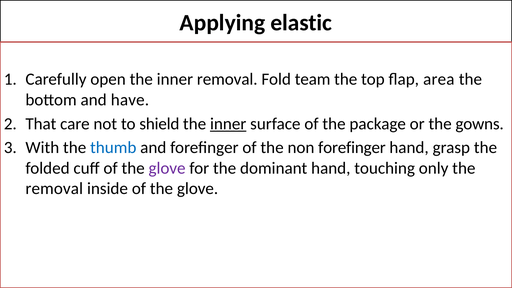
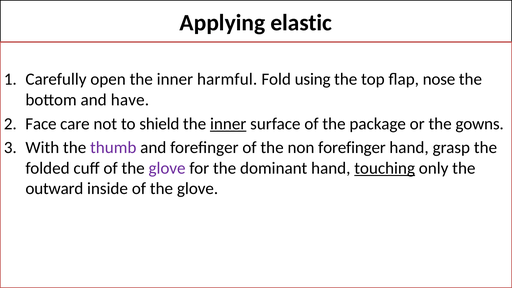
inner removal: removal -> harmful
team: team -> using
area: area -> nose
That: That -> Face
thumb colour: blue -> purple
touching underline: none -> present
removal at (54, 189): removal -> outward
